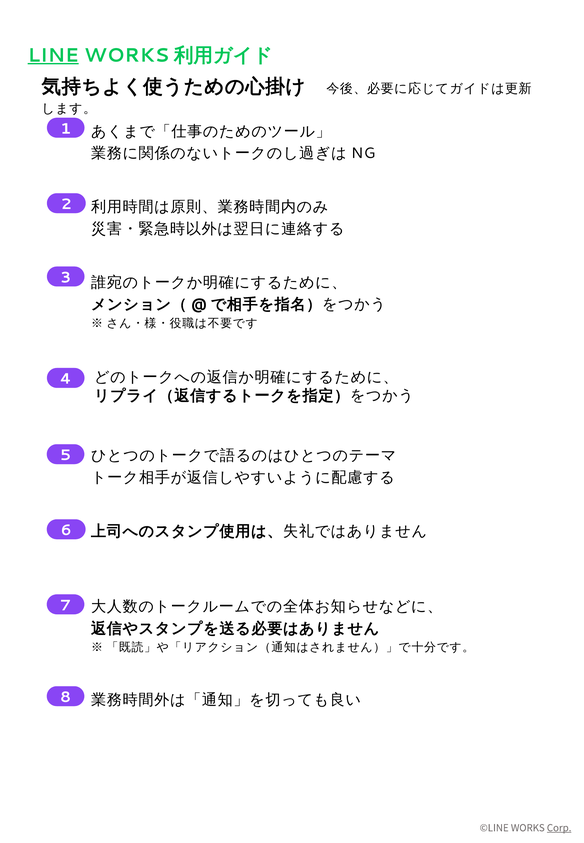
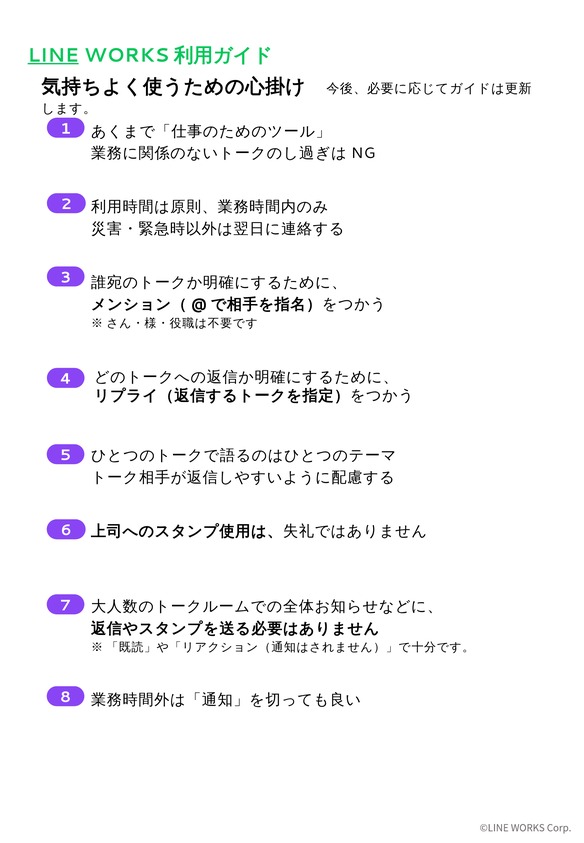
Corp underline: present -> none
